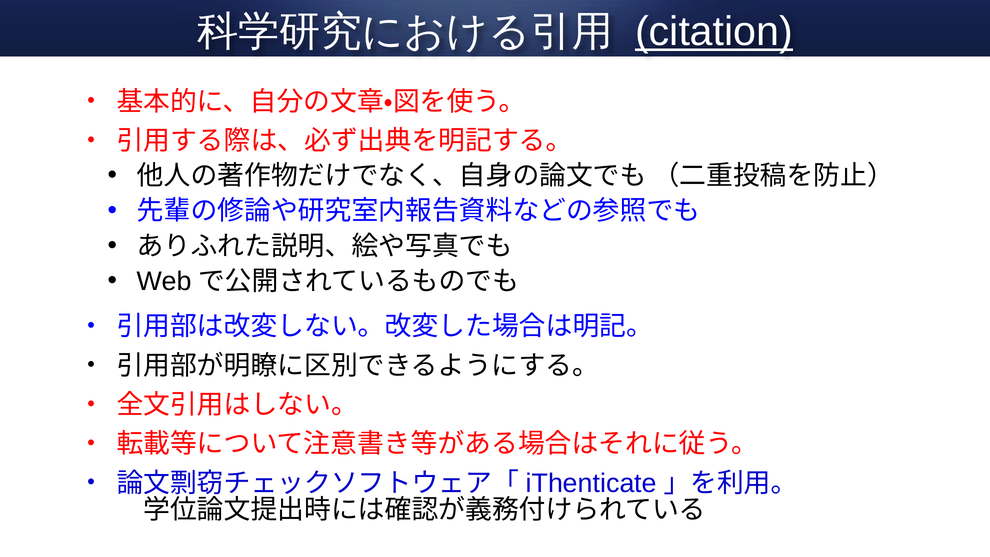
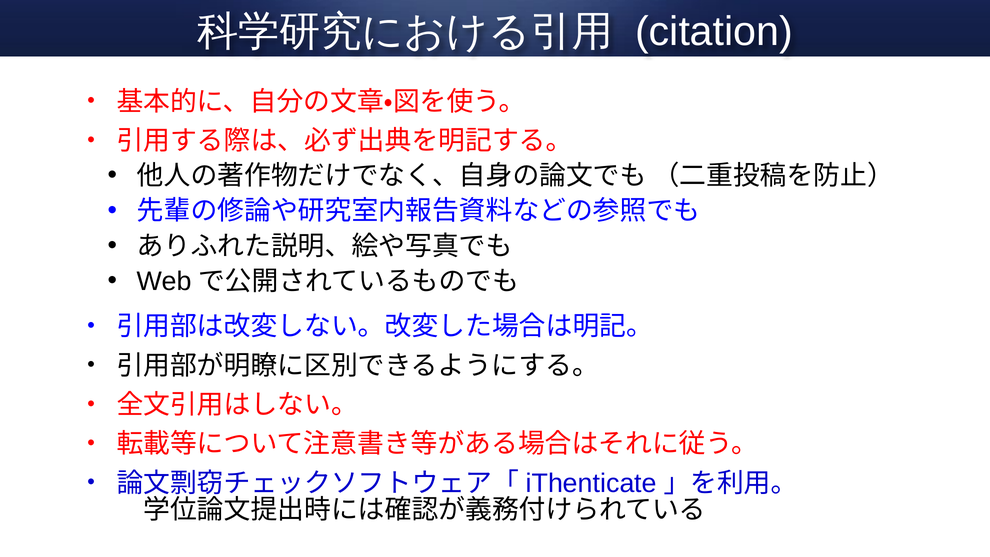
citation underline: present -> none
